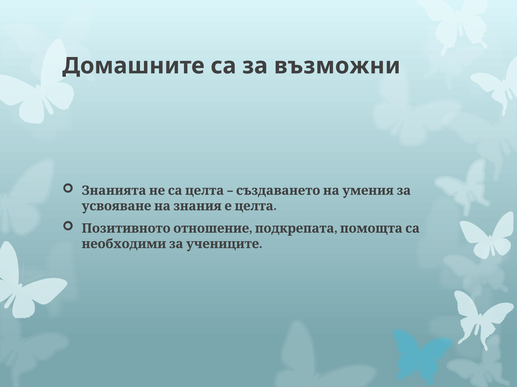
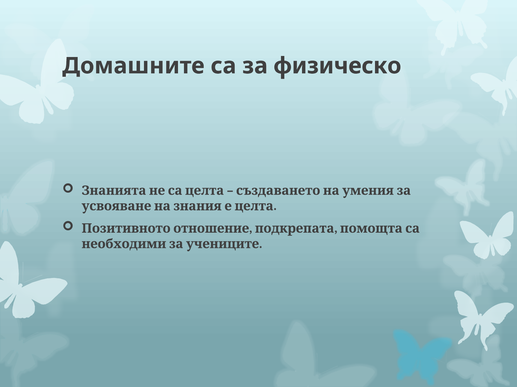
възможни: възможни -> физическо
